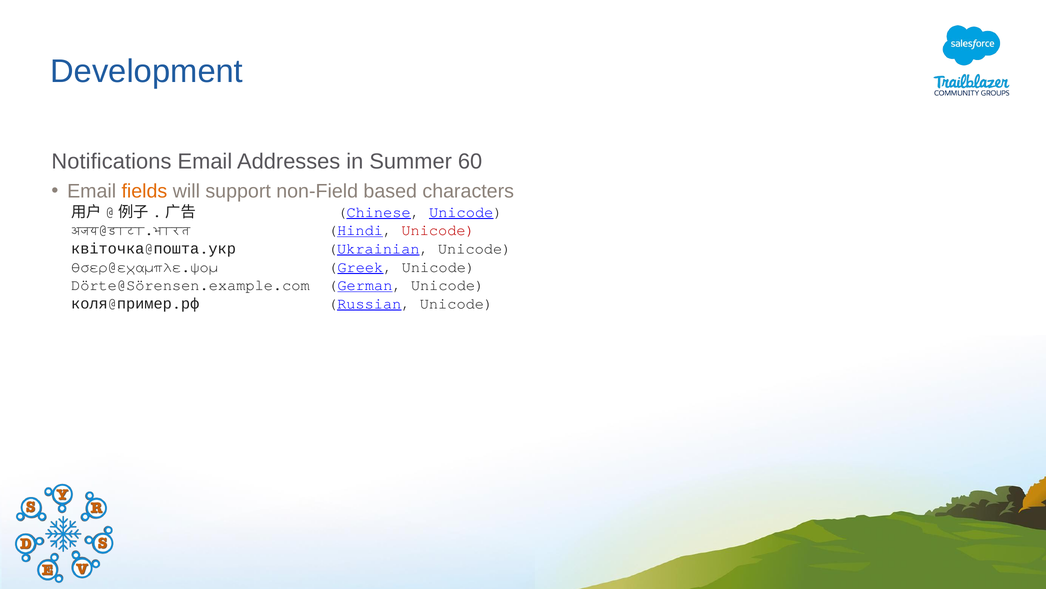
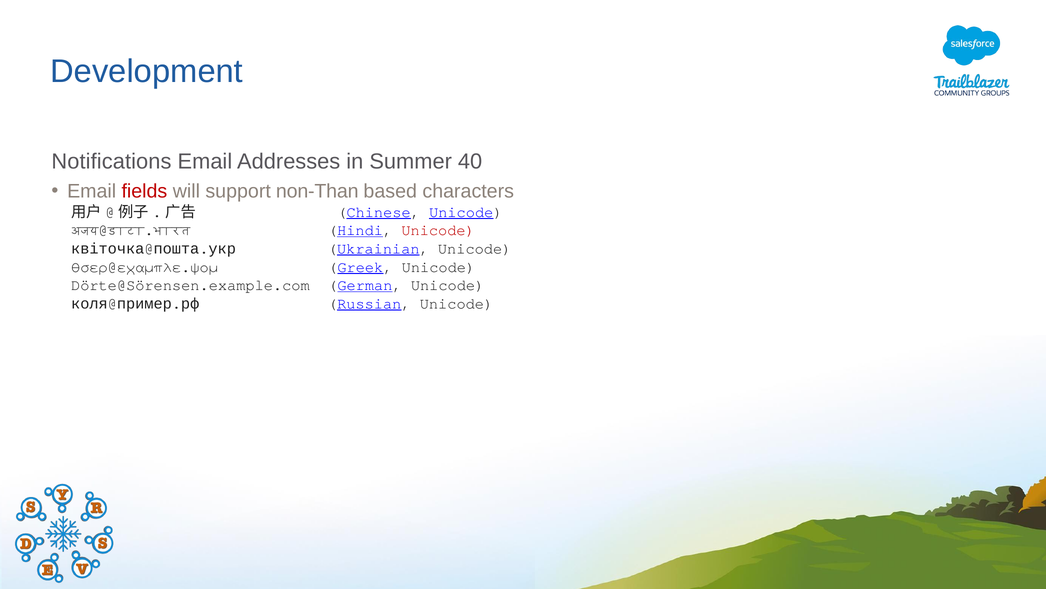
60: 60 -> 40
fields colour: orange -> red
non-Field: non-Field -> non-Than
